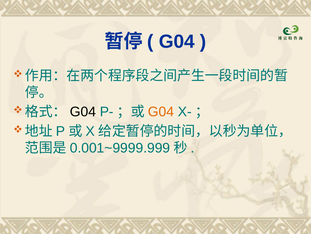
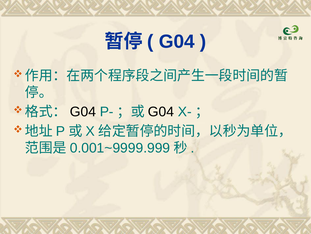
G04 at (161, 112) colour: orange -> black
